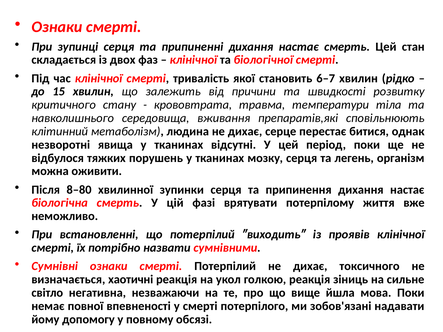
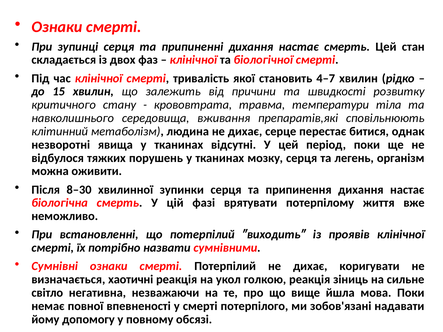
6‒7: 6‒7 -> 4‒7
8‒80: 8‒80 -> 8‒30
токсичного: токсичного -> коригувати
